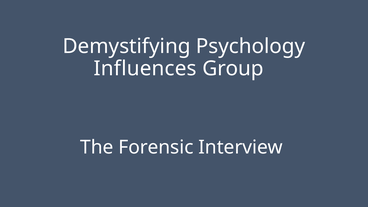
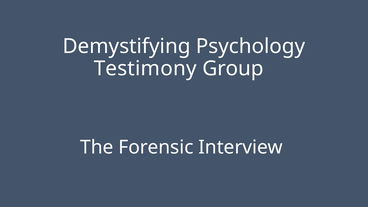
Influences: Influences -> Testimony
